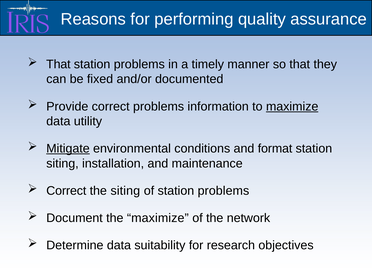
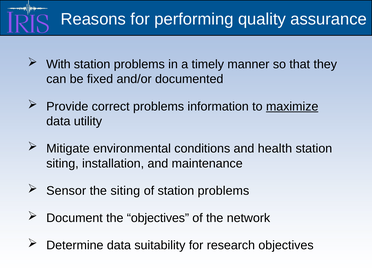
That at (58, 64): That -> With
Mitigate underline: present -> none
format: format -> health
Correct at (66, 191): Correct -> Sensor
the maximize: maximize -> objectives
